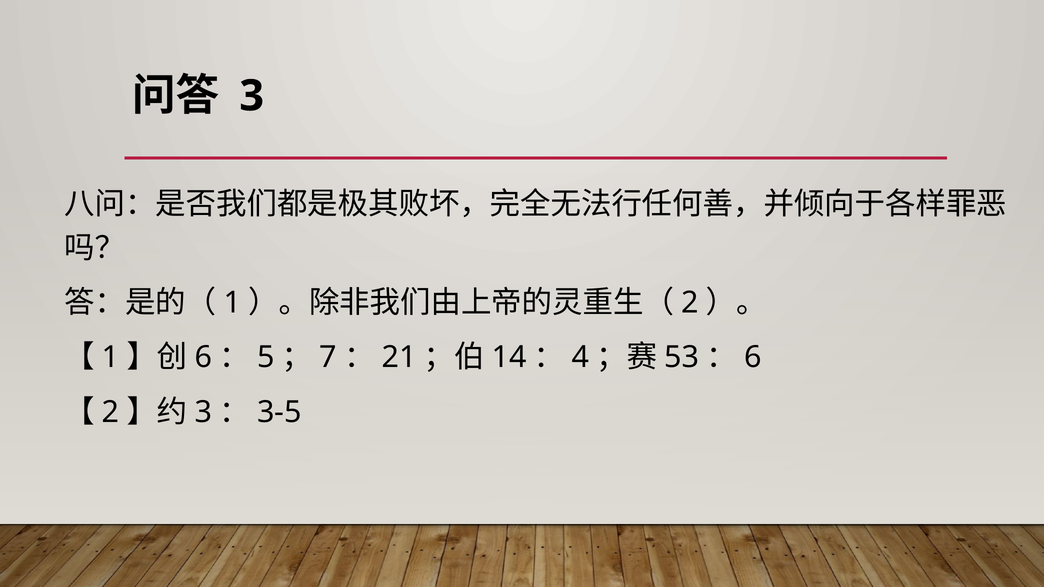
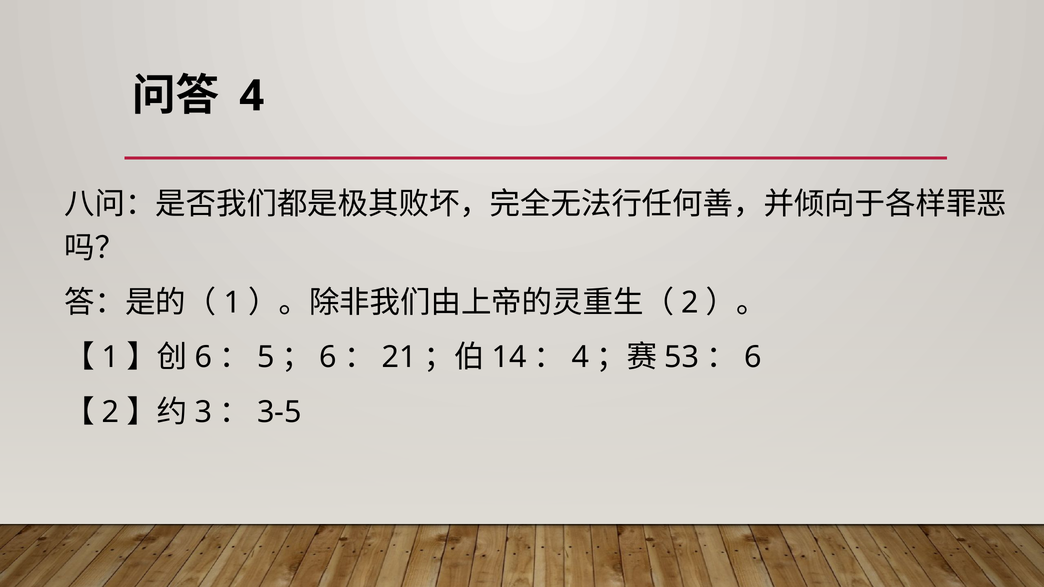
3 at (252, 96): 3 -> 4
7 at (328, 358): 7 -> 6
